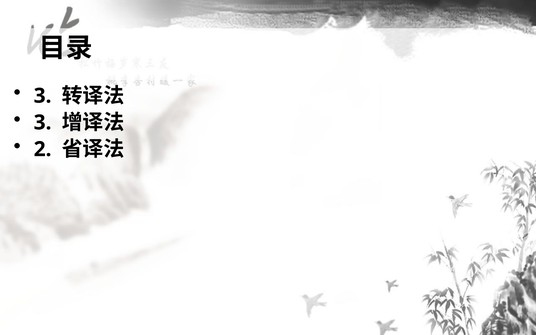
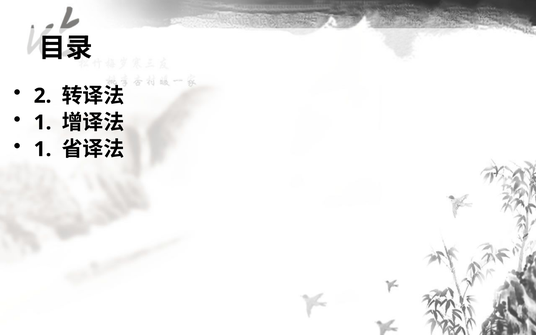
3 at (43, 96): 3 -> 2
3 at (43, 123): 3 -> 1
2 at (43, 149): 2 -> 1
